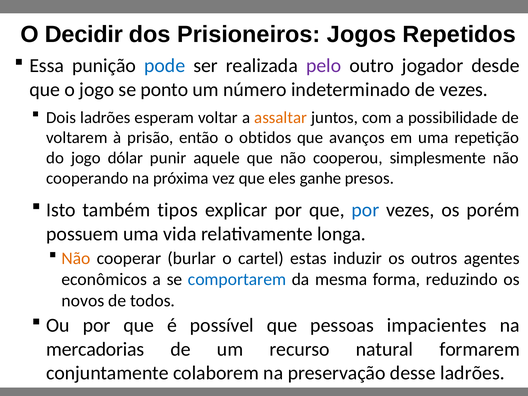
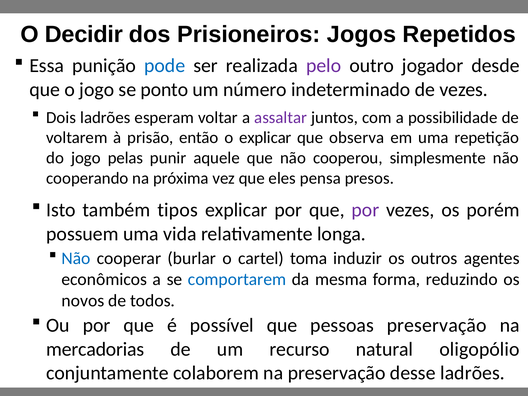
assaltar colour: orange -> purple
o obtidos: obtidos -> explicar
avanços: avanços -> observa
dólar: dólar -> pelas
ganhe: ganhe -> pensa
por at (365, 210) colour: blue -> purple
Não at (76, 258) colour: orange -> blue
estas: estas -> toma
pessoas impacientes: impacientes -> preservação
formarem: formarem -> oligopólio
